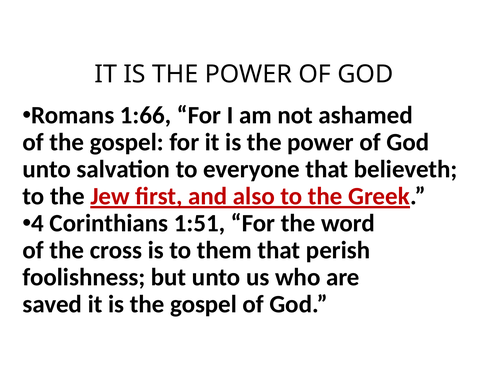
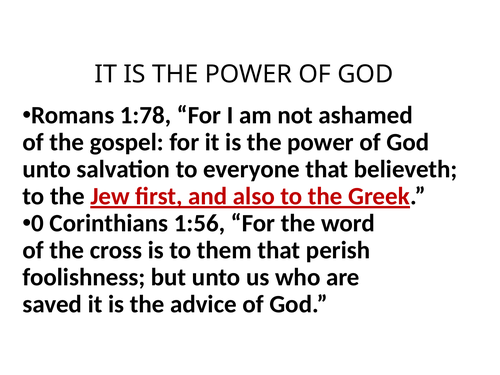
1:66: 1:66 -> 1:78
4: 4 -> 0
1:51: 1:51 -> 1:56
is the gospel: gospel -> advice
